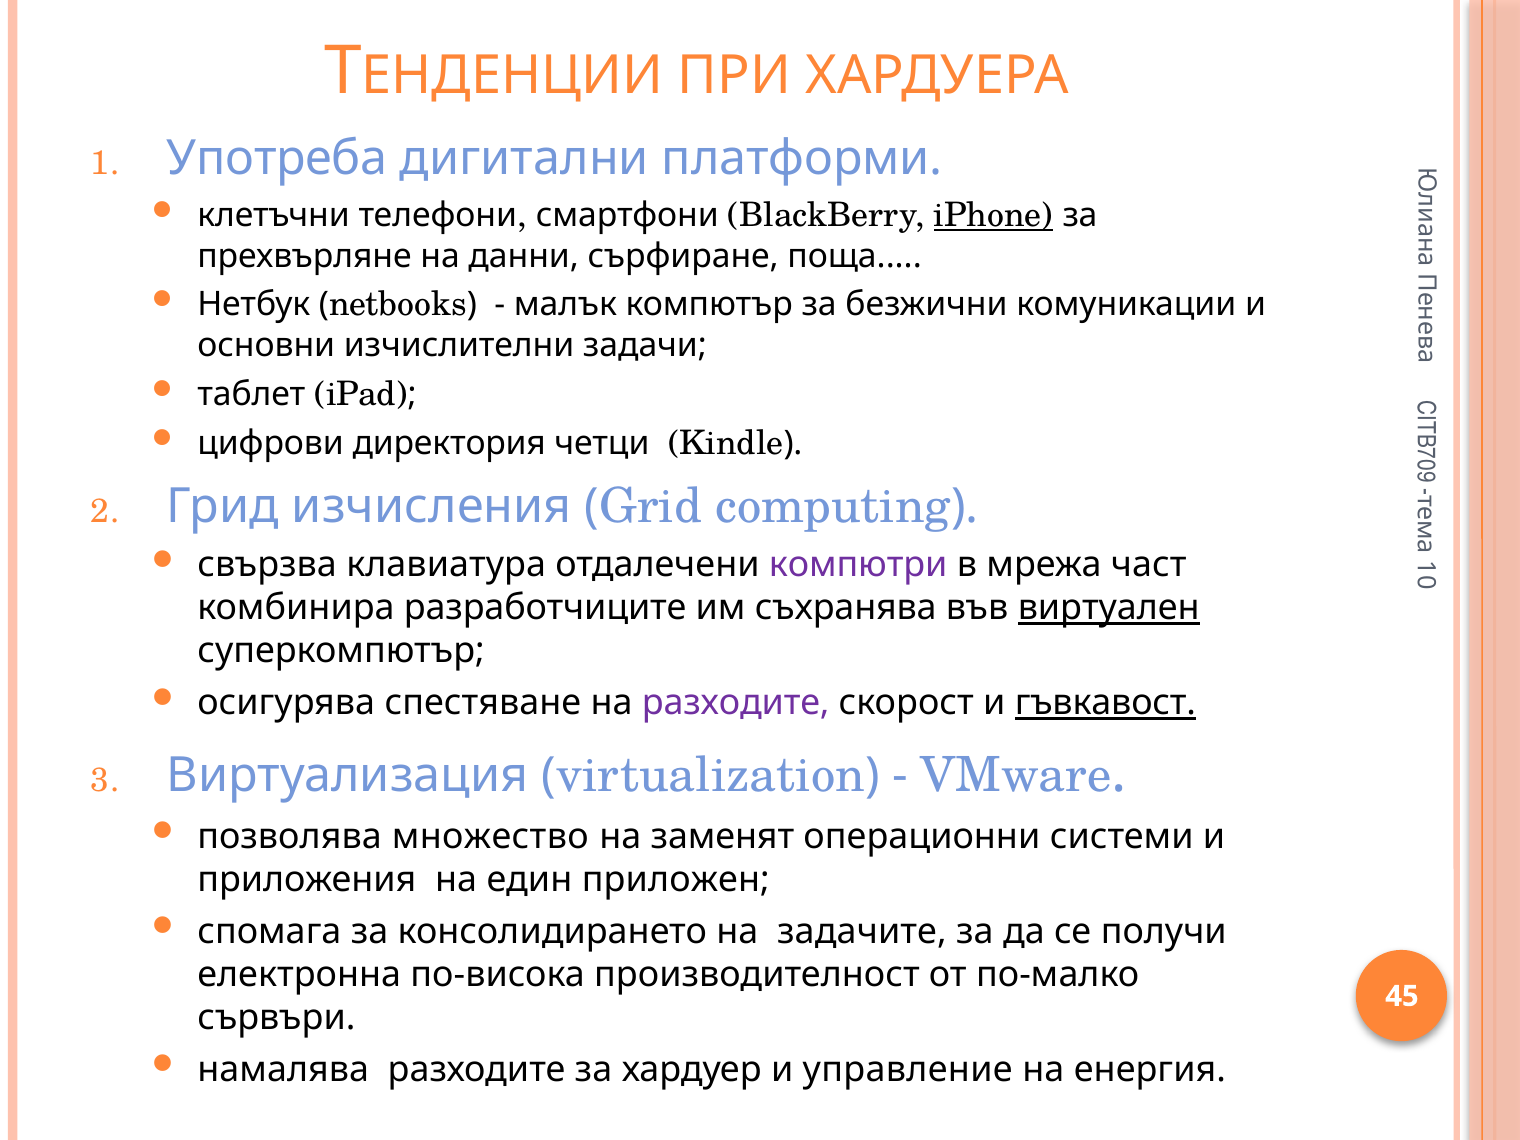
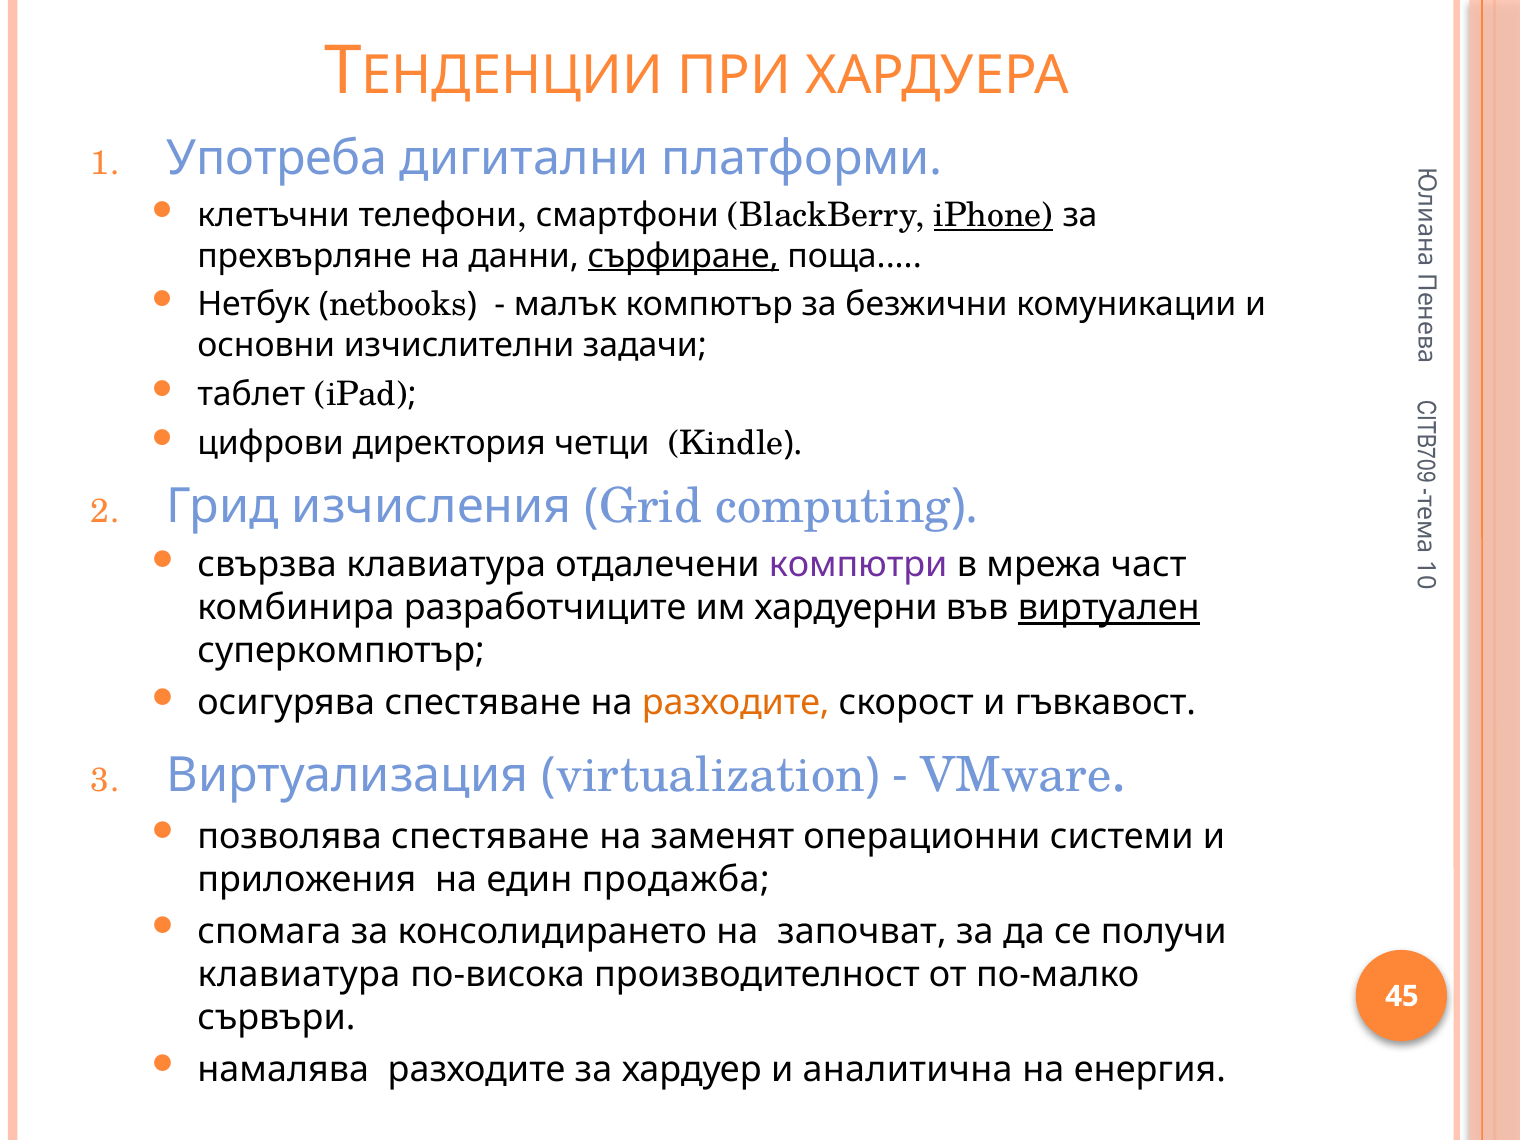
сърфиране underline: none -> present
съхранява: съхранява -> хардуерни
разходите at (736, 703) colour: purple -> orange
гъвкавост underline: present -> none
позволява множество: множество -> спестяване
приложен: приложен -> продажба
задачите: задачите -> започват
електронна at (299, 974): електронна -> клавиатура
управление: управление -> аналитична
